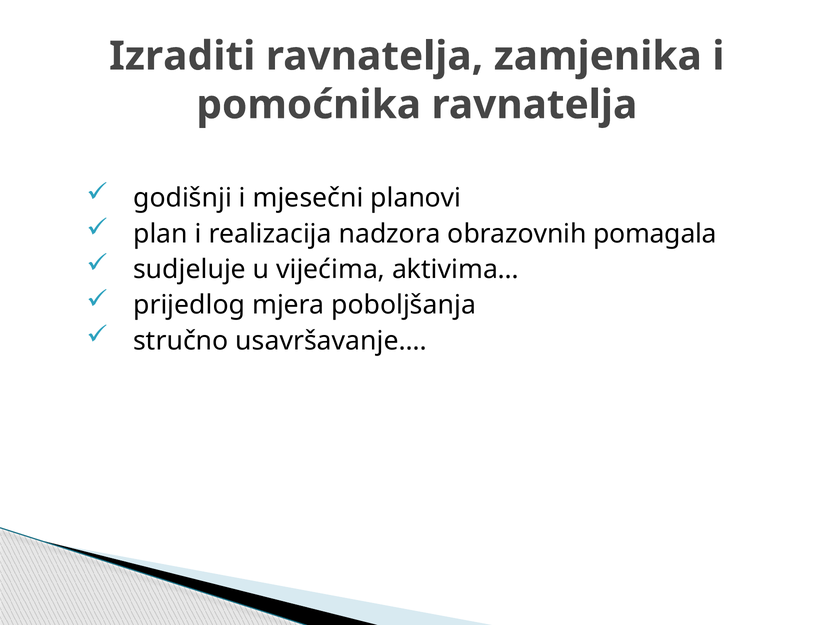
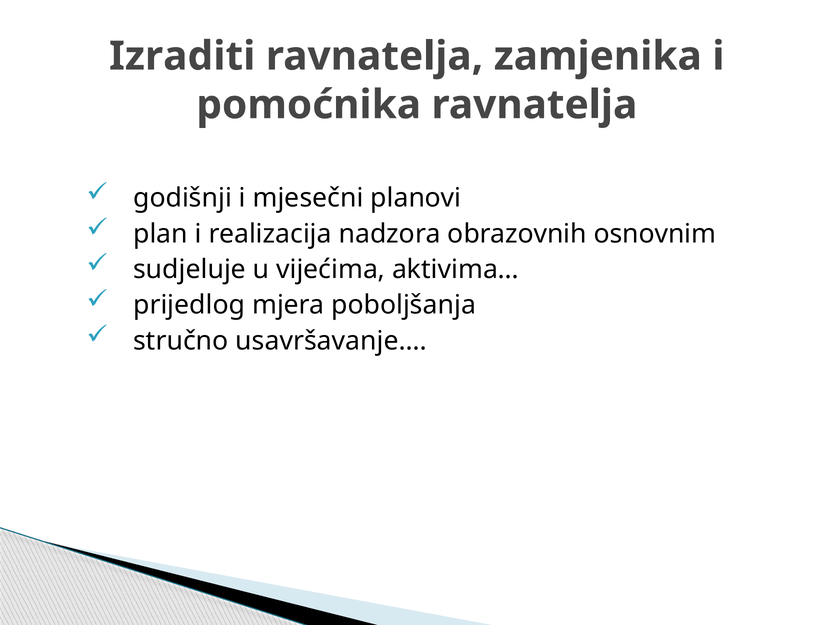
pomagala: pomagala -> osnovnim
